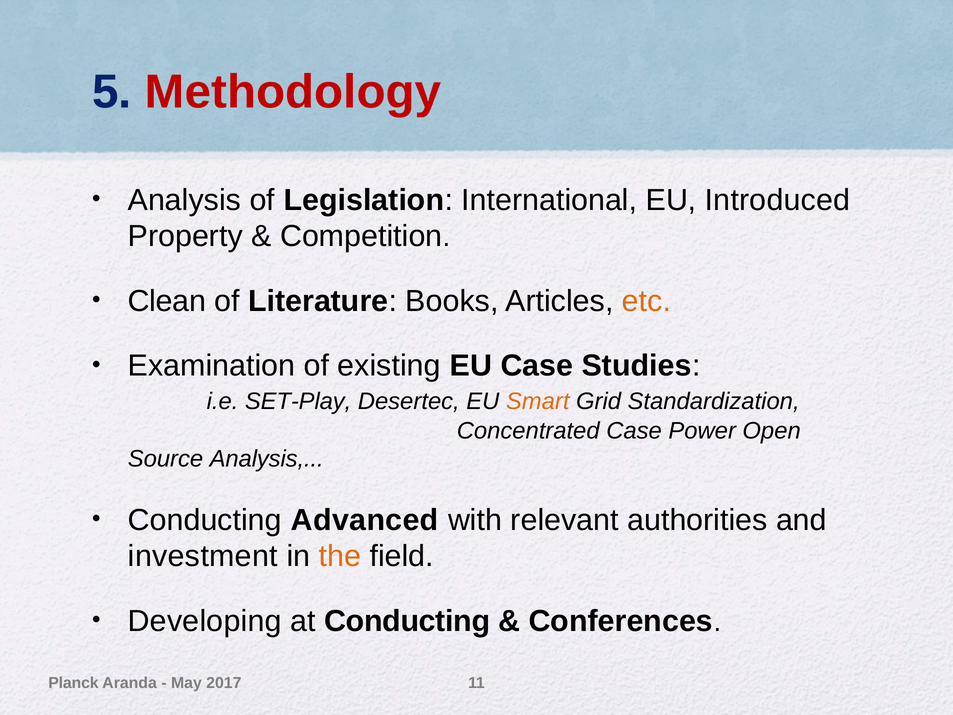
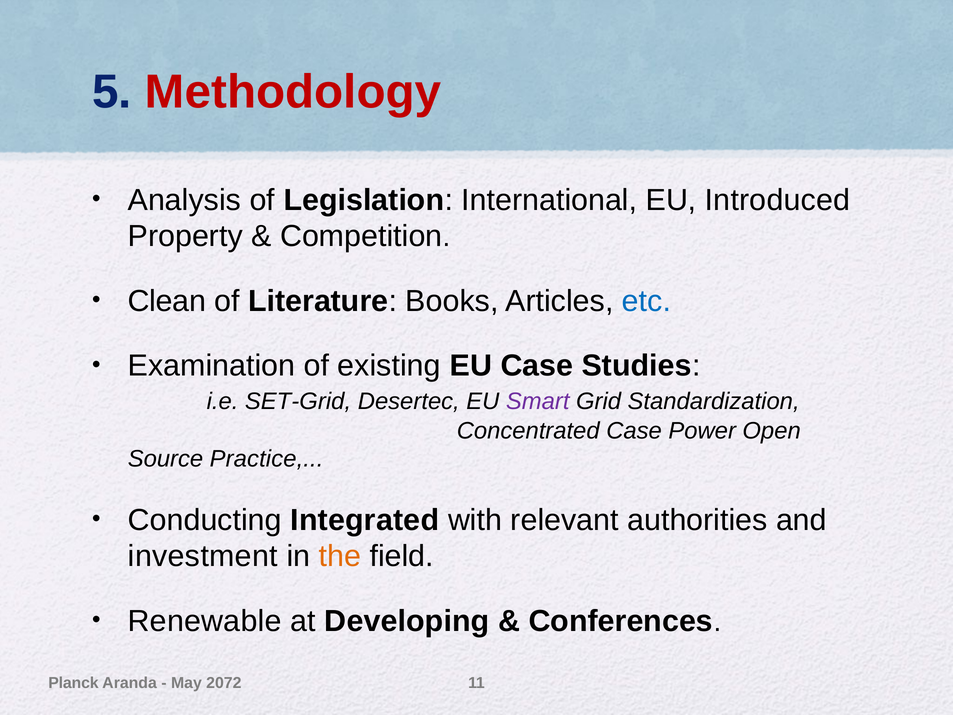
etc colour: orange -> blue
SET-Play: SET-Play -> SET-Grid
Smart colour: orange -> purple
Source Analysis: Analysis -> Practice
Advanced: Advanced -> Integrated
Developing: Developing -> Renewable
at Conducting: Conducting -> Developing
2017: 2017 -> 2072
